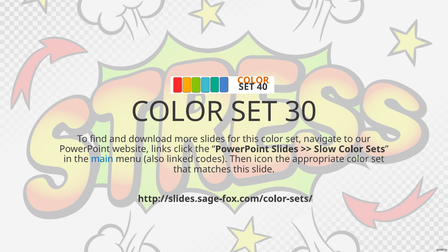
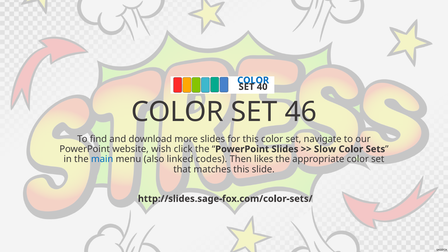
COLOR at (253, 80) colour: orange -> blue
30: 30 -> 46
links: links -> wish
icon: icon -> likes
